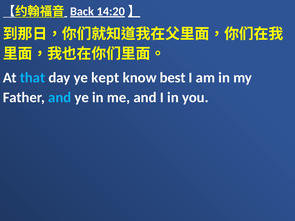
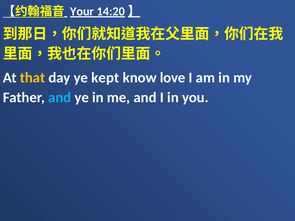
Back: Back -> Your
that colour: light blue -> yellow
best: best -> love
